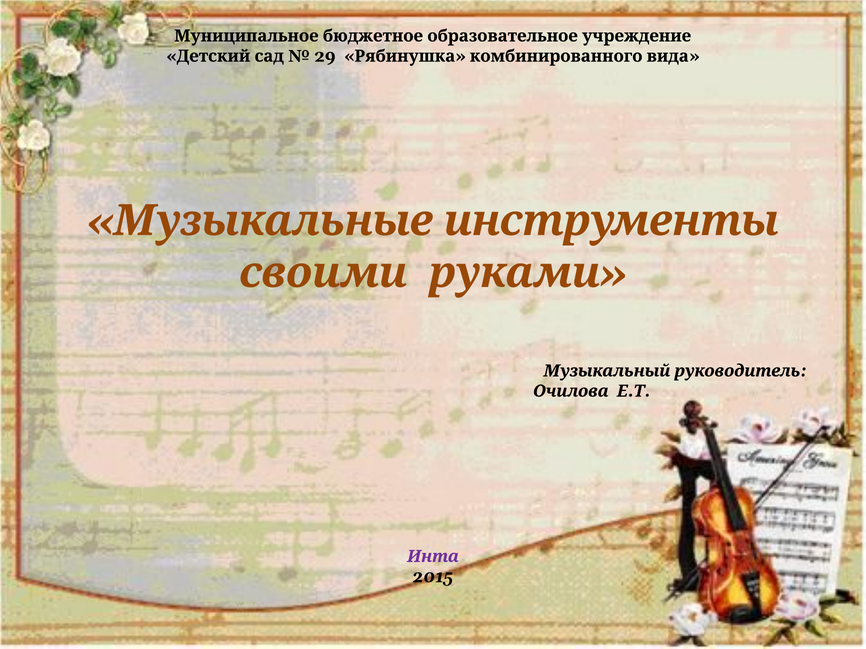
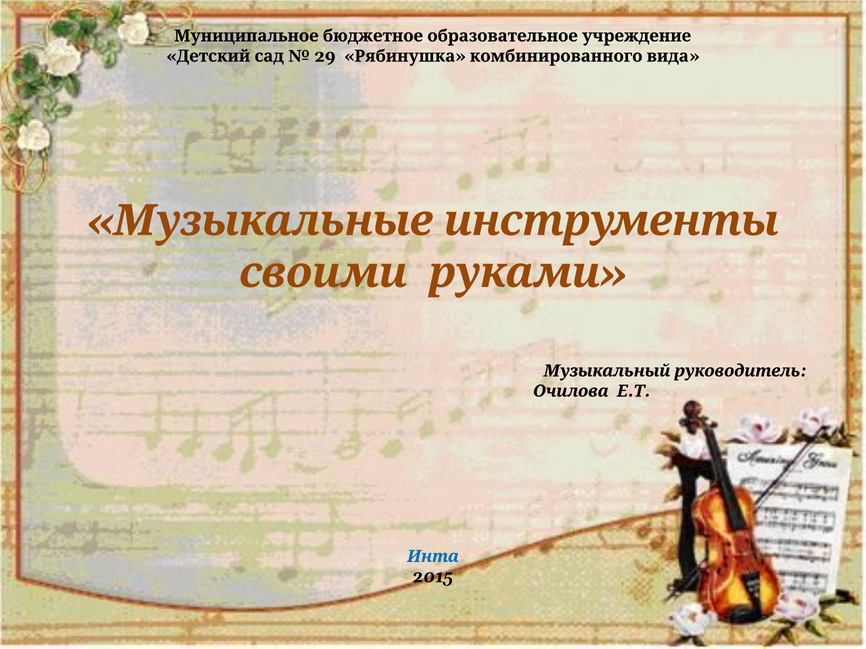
Инта colour: purple -> blue
